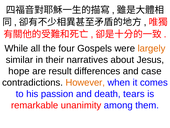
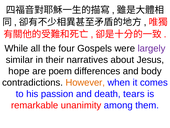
largely colour: orange -> purple
result: result -> poem
case: case -> body
